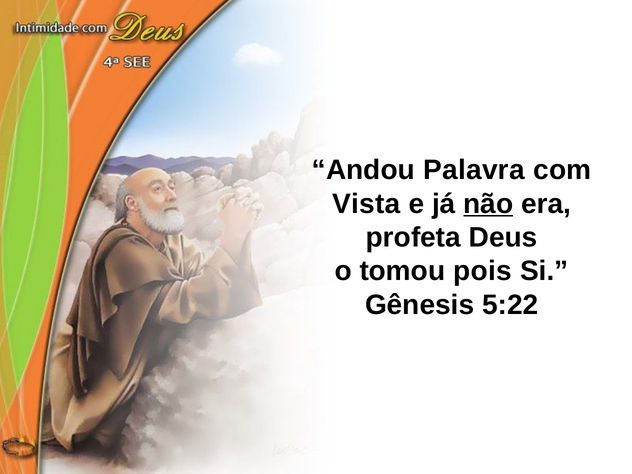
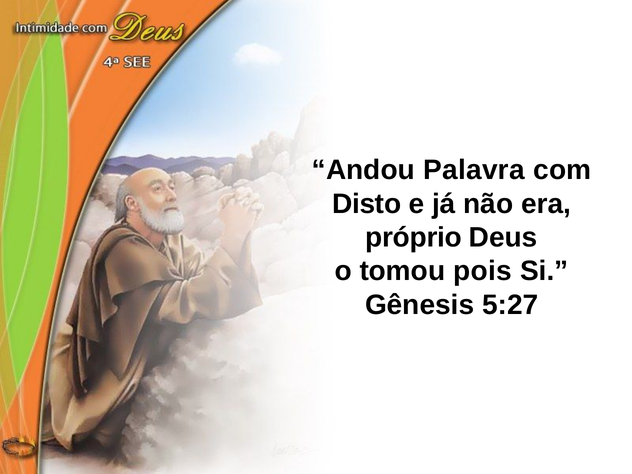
Vista: Vista -> Disto
não underline: present -> none
profeta: profeta -> próprio
5:22: 5:22 -> 5:27
